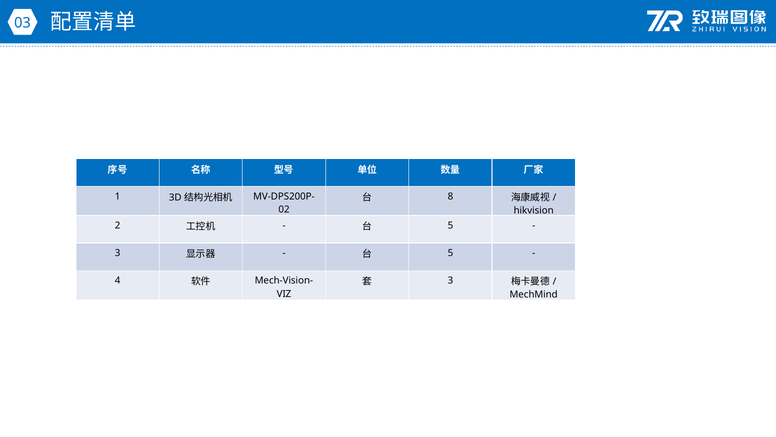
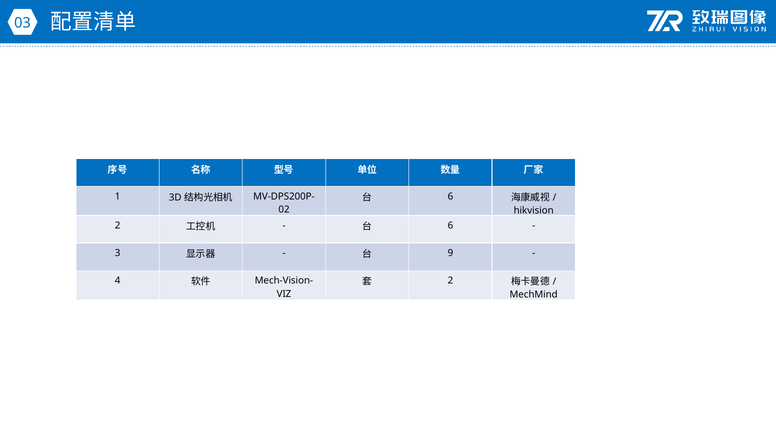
8 at (450, 196): 8 -> 6
5 at (450, 225): 5 -> 6
5 at (450, 253): 5 -> 9
3 at (450, 280): 3 -> 2
